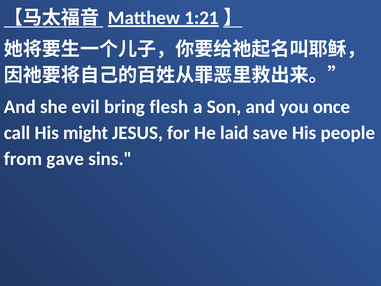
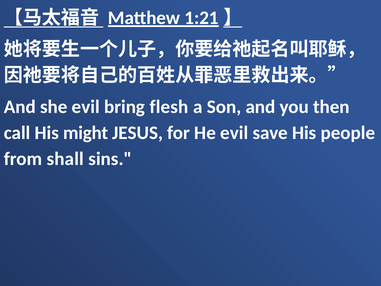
once: once -> then
He laid: laid -> evil
gave: gave -> shall
